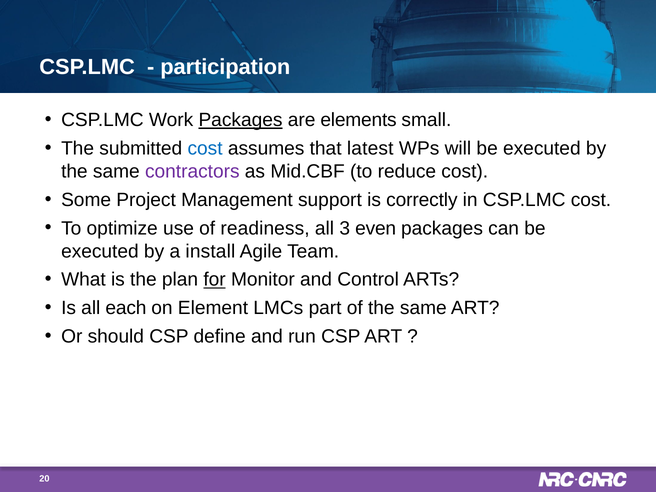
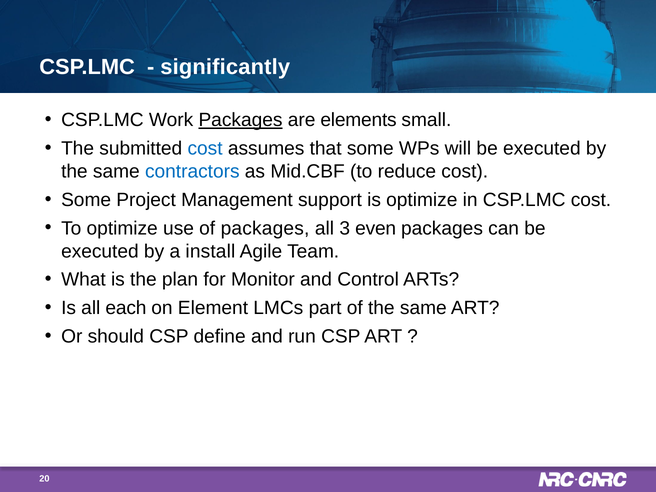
participation: participation -> significantly
that latest: latest -> some
contractors colour: purple -> blue
is correctly: correctly -> optimize
of readiness: readiness -> packages
for underline: present -> none
